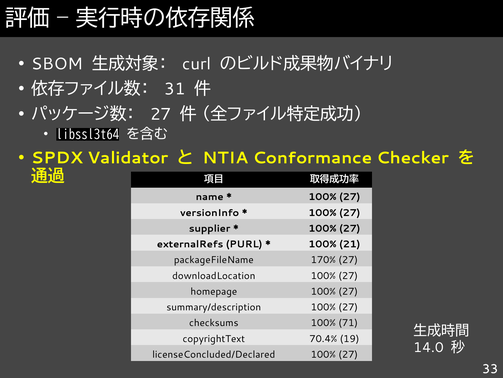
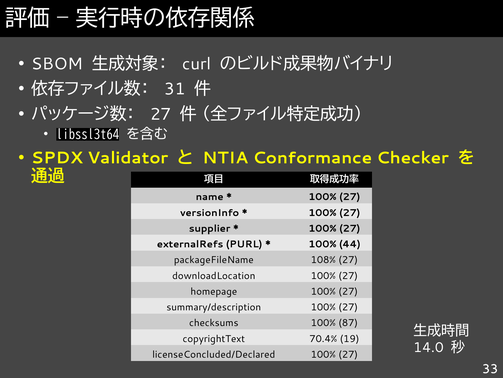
21: 21 -> 44
170%: 170% -> 108%
71: 71 -> 87
